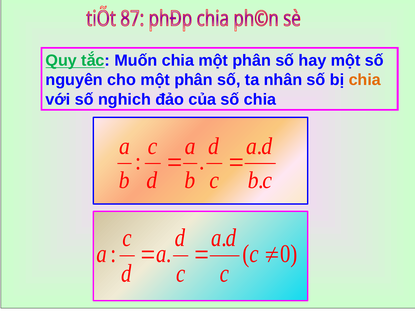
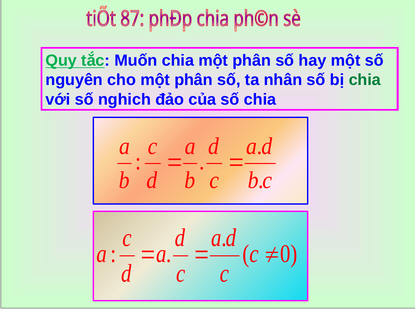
chia at (365, 80) colour: orange -> green
